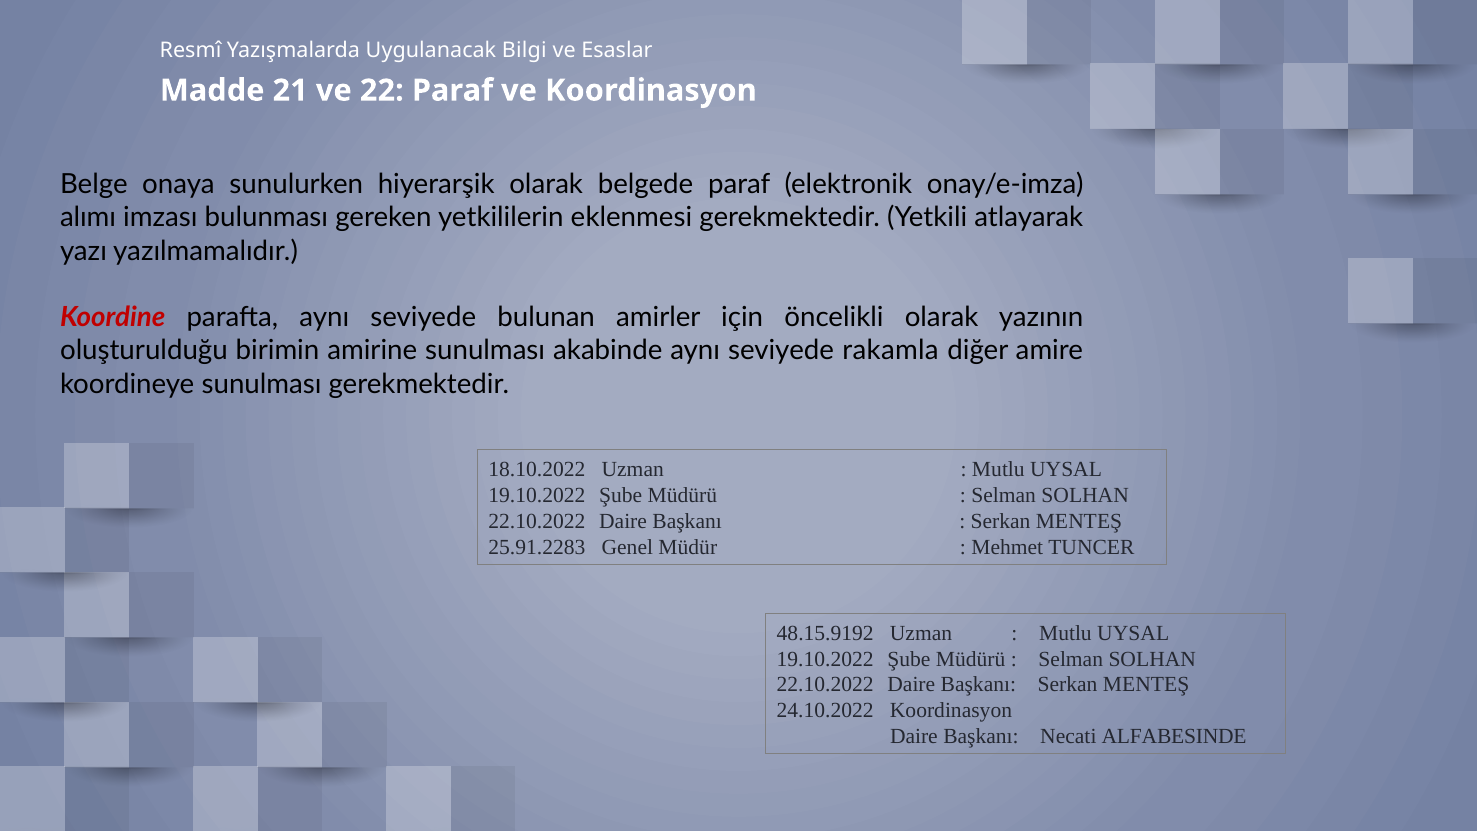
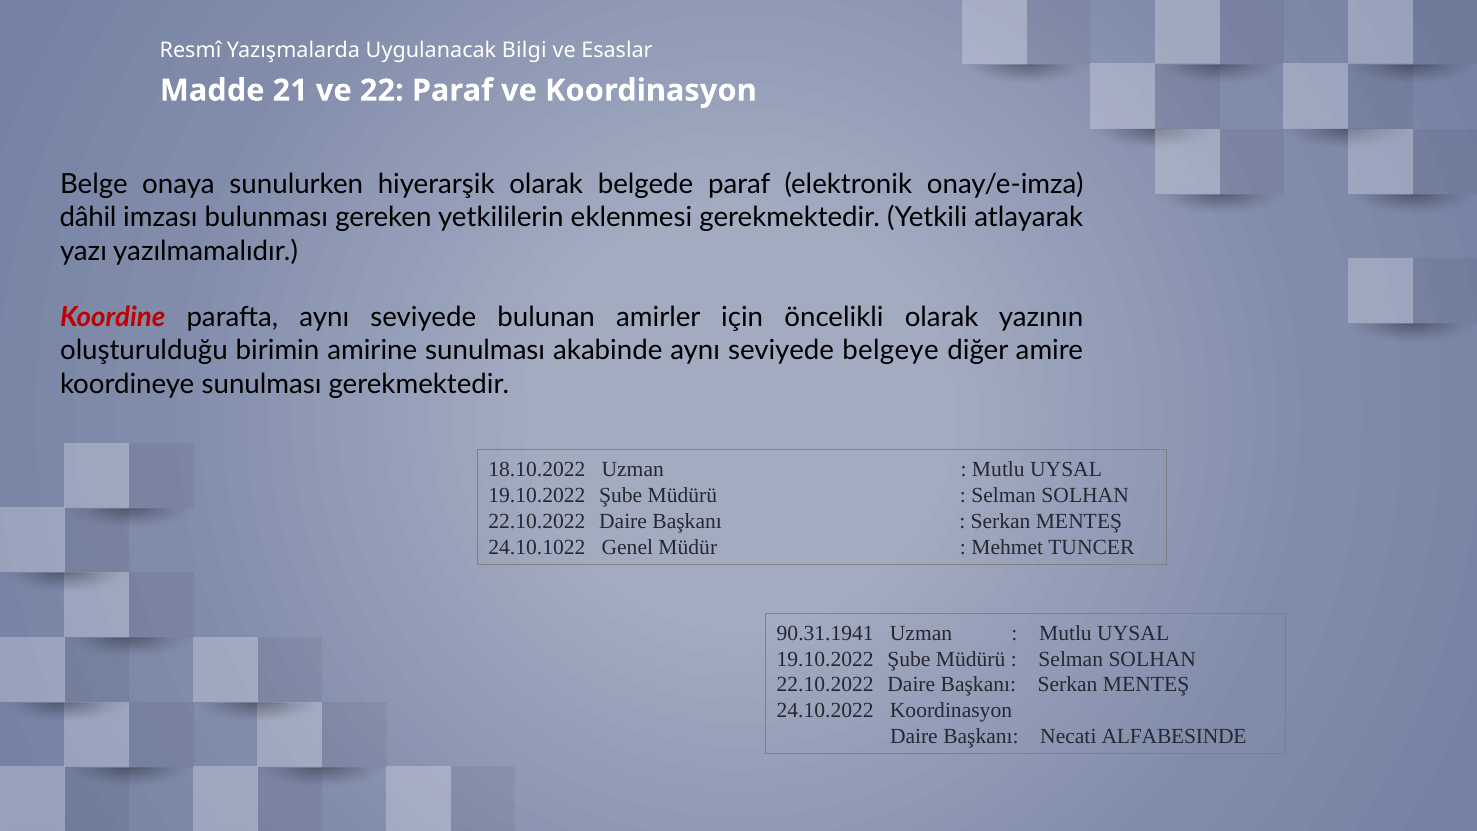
alımı: alımı -> dâhil
rakamla: rakamla -> belgeye
25.91.2283: 25.91.2283 -> 24.10.1022
48.15.9192: 48.15.9192 -> 90.31.1941
